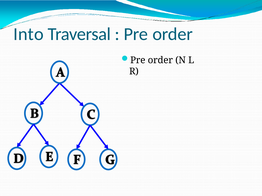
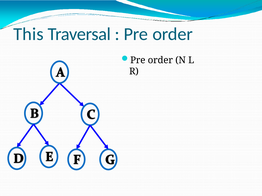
Into: Into -> This
